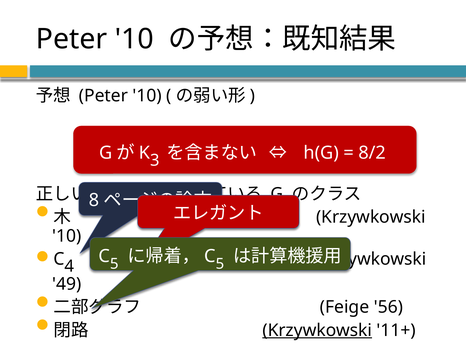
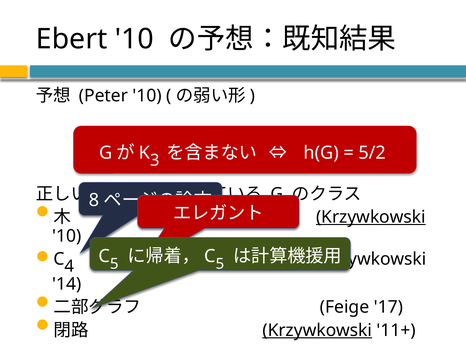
Peter at (72, 39): Peter -> Ebert
8/2: 8/2 -> 5/2
Krzywkowski at (371, 217) underline: none -> present
49: 49 -> 14
56: 56 -> 17
